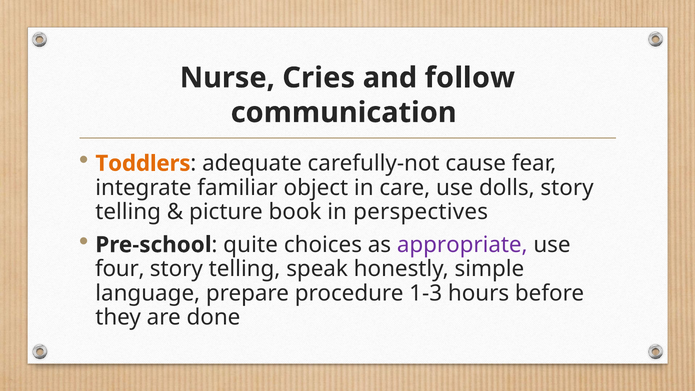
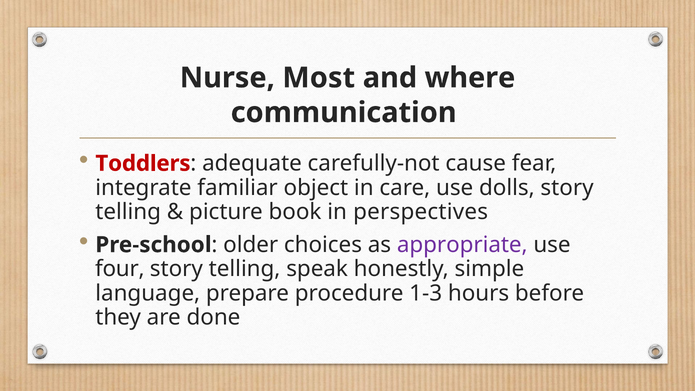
Cries: Cries -> Most
follow: follow -> where
Toddlers colour: orange -> red
quite: quite -> older
